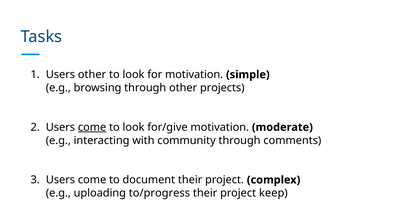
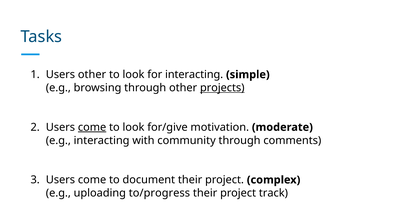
for motivation: motivation -> interacting
projects underline: none -> present
keep: keep -> track
